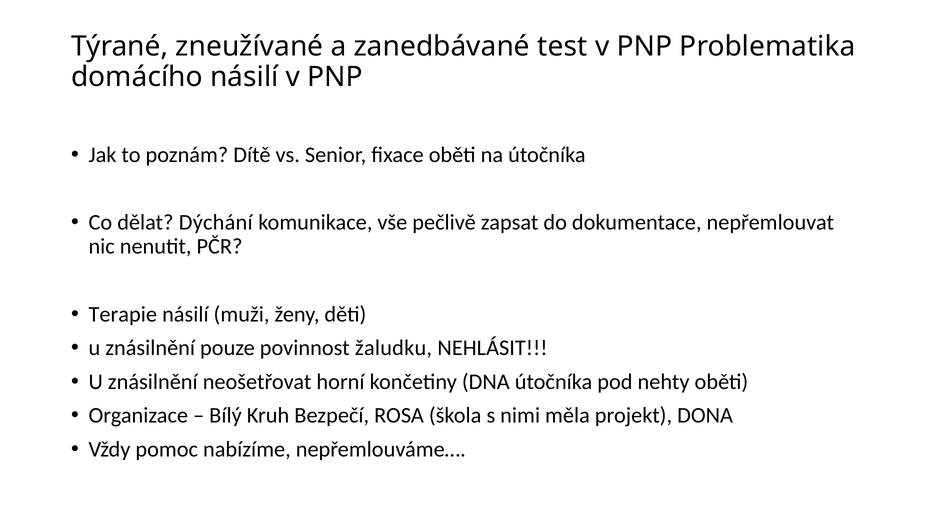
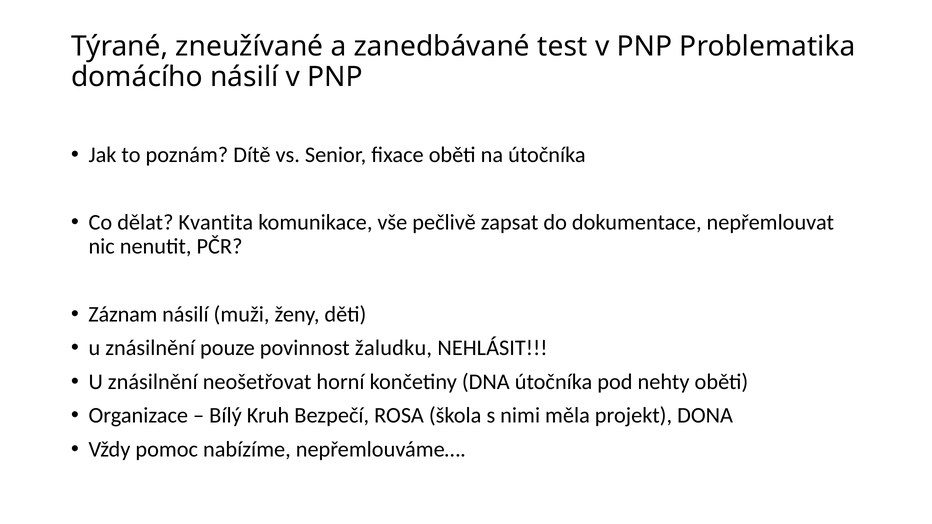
Dýchání: Dýchání -> Kvantita
Terapie: Terapie -> Záznam
